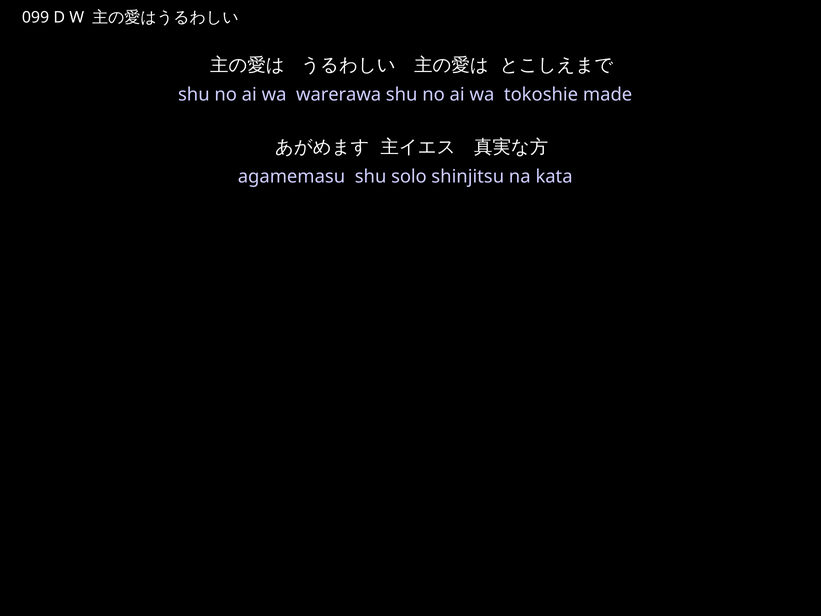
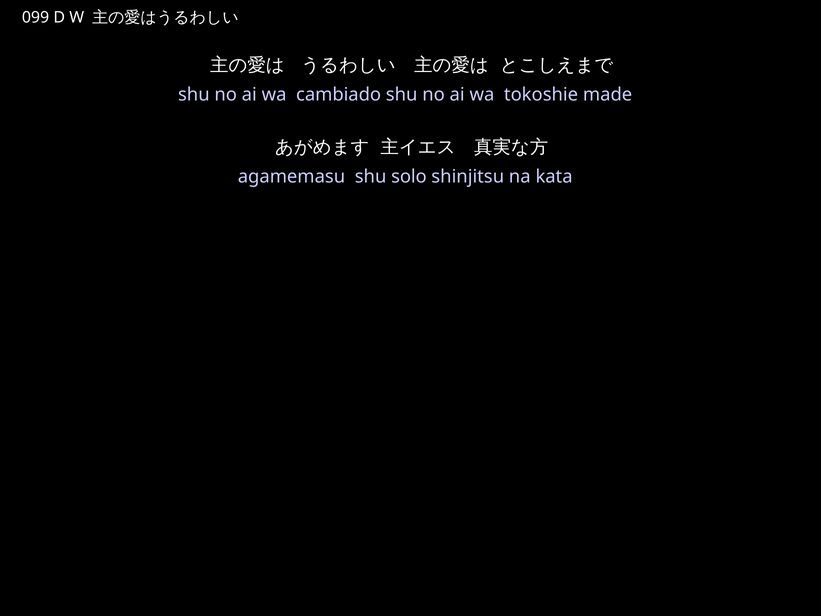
warerawa: warerawa -> cambiado
